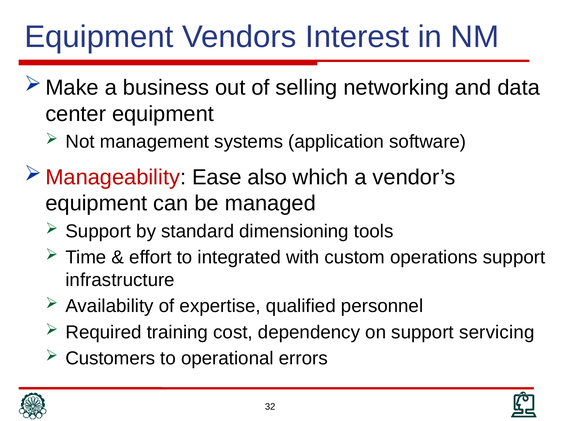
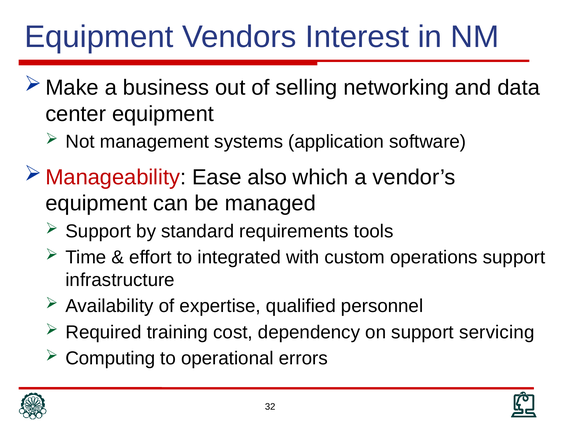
dimensioning: dimensioning -> requirements
Customers: Customers -> Computing
